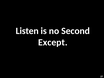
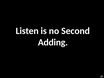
Except: Except -> Adding
